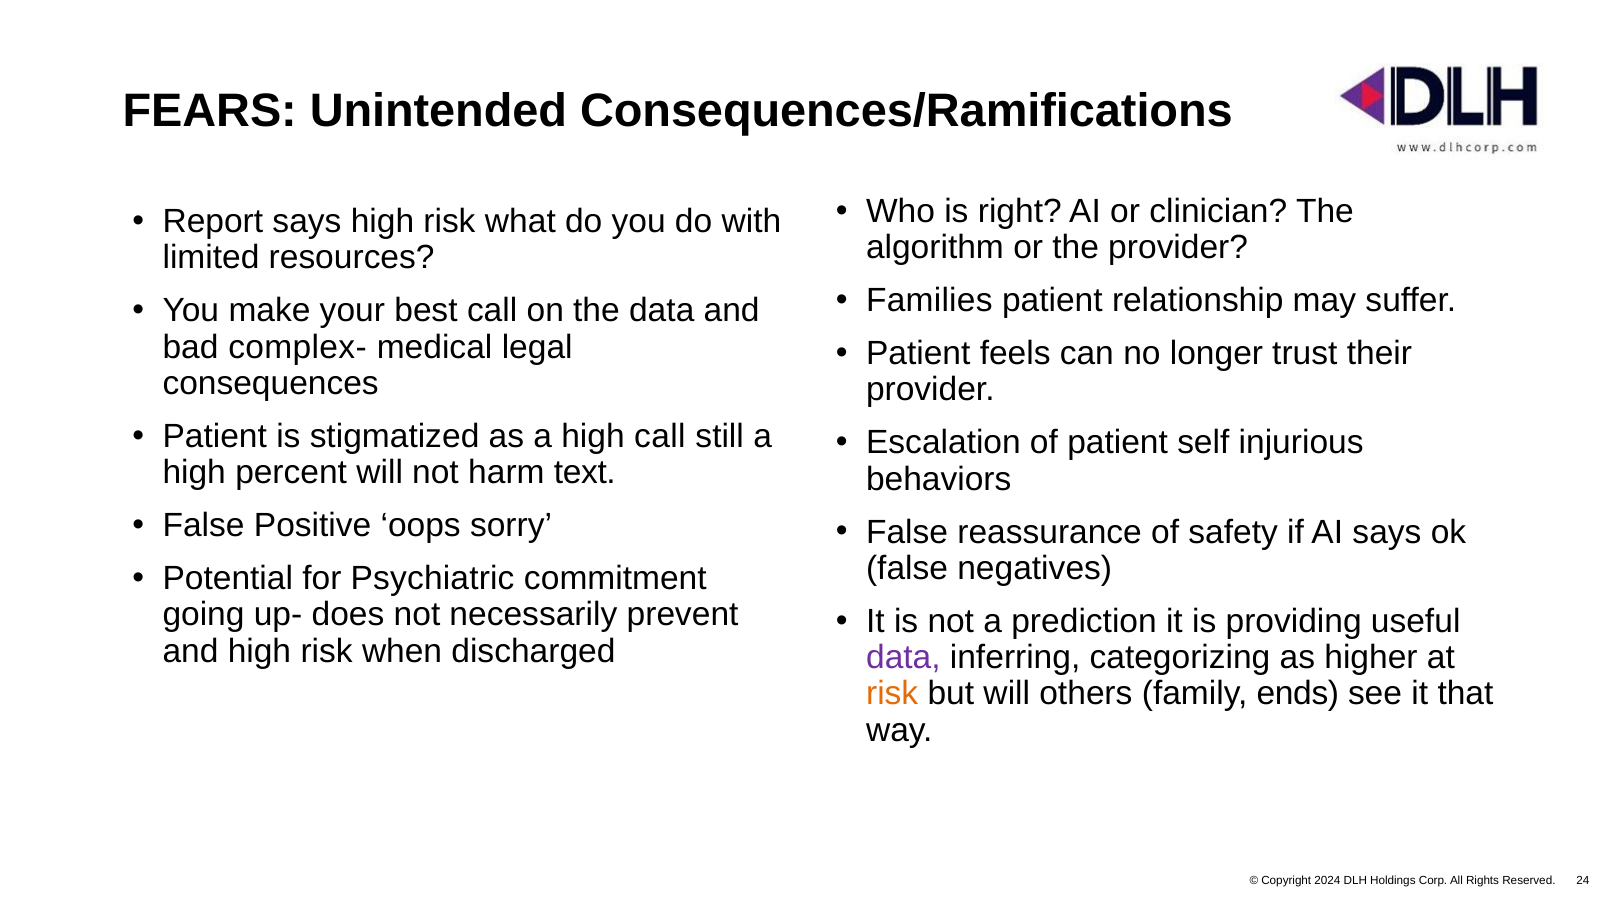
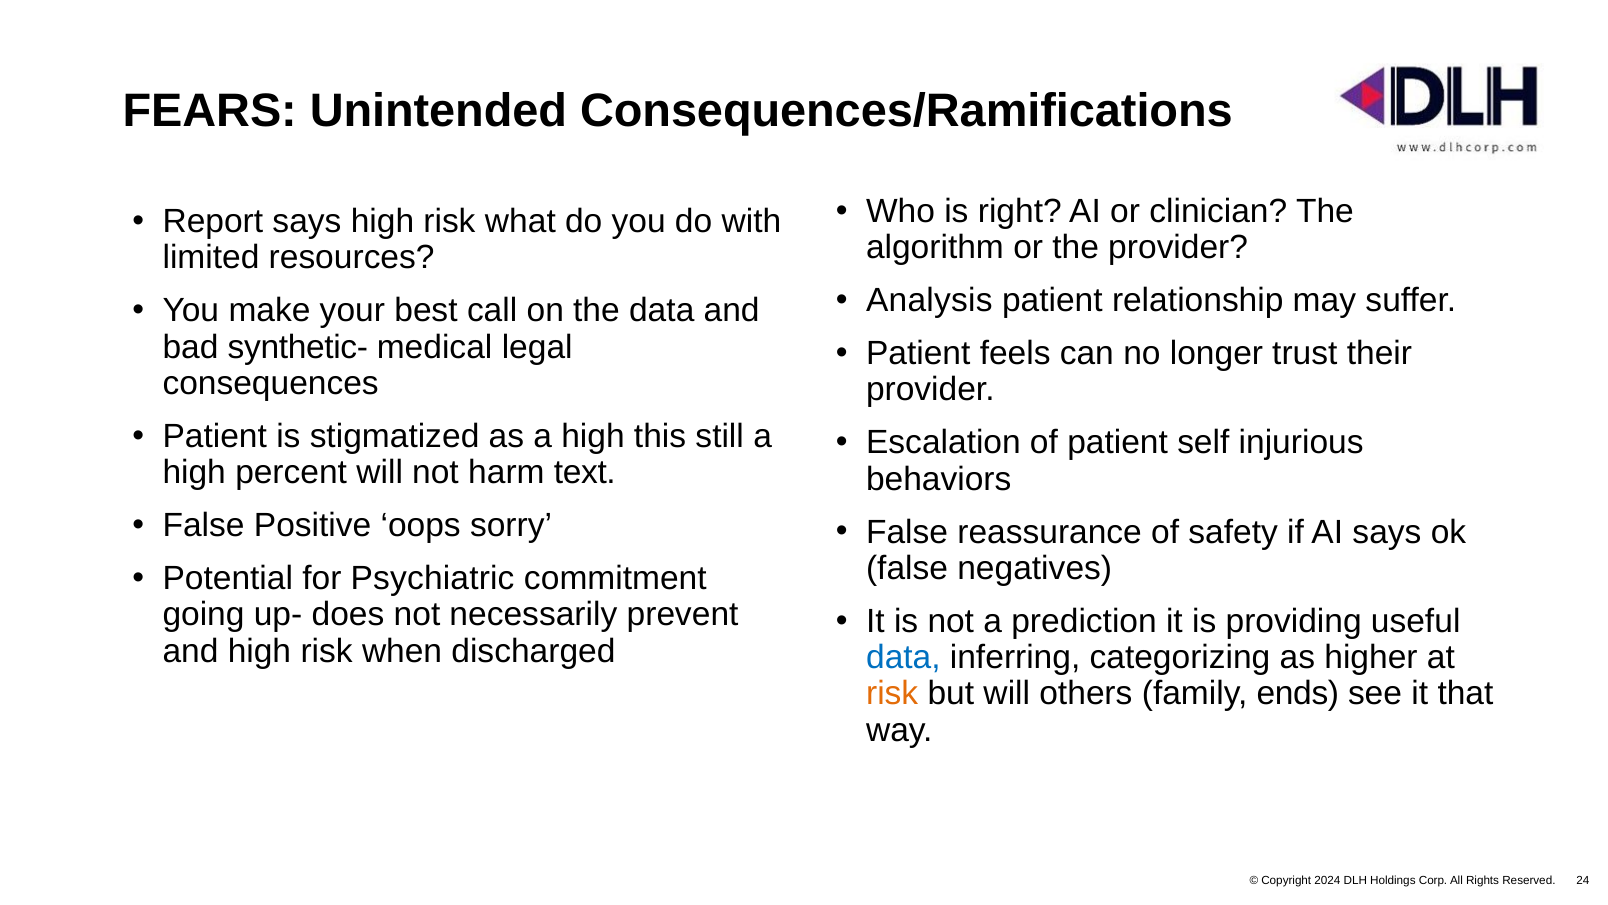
Families: Families -> Analysis
complex-: complex- -> synthetic-
high call: call -> this
data at (903, 657) colour: purple -> blue
